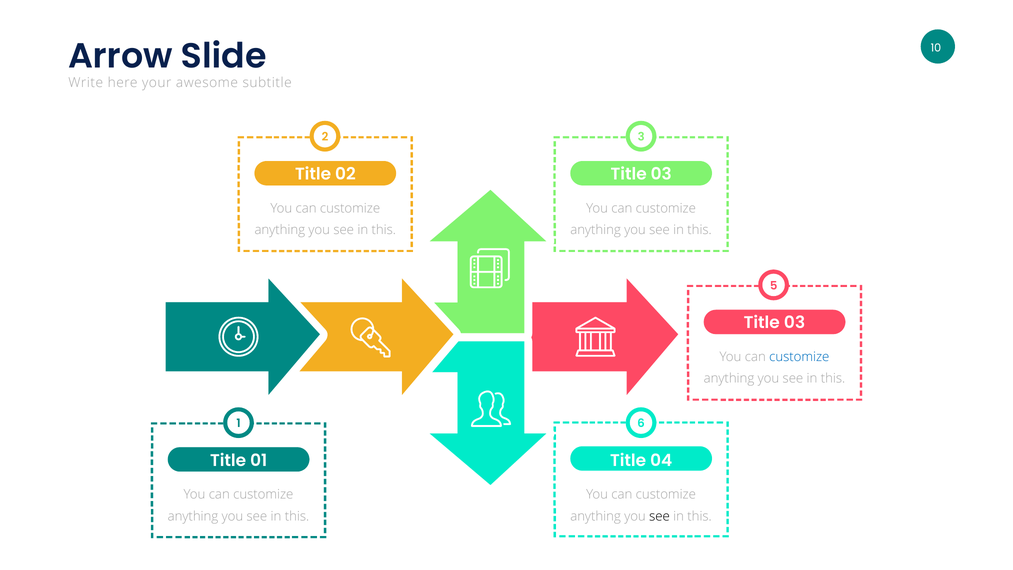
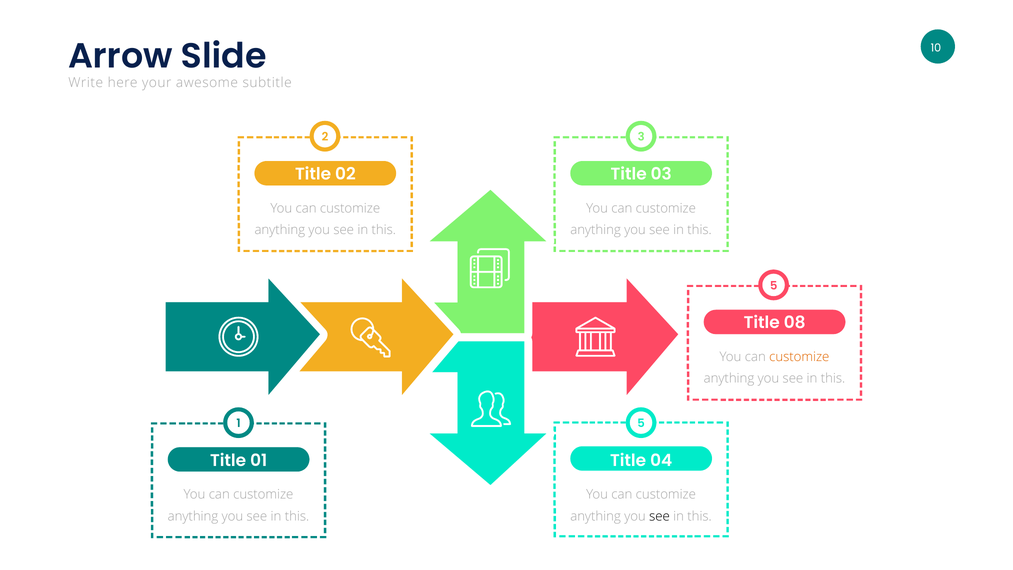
03 at (795, 323): 03 -> 08
customize at (799, 357) colour: blue -> orange
1 6: 6 -> 5
